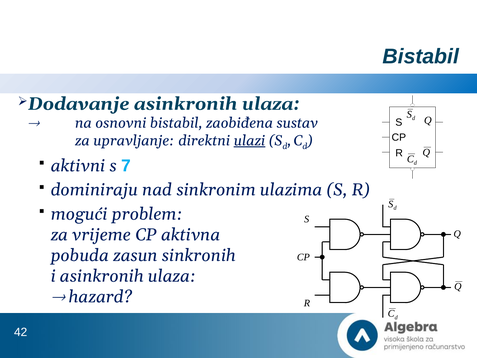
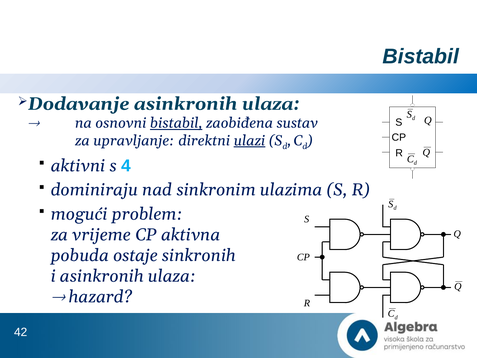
bistabil at (176, 123) underline: none -> present
7: 7 -> 4
zasun: zasun -> ostaje
